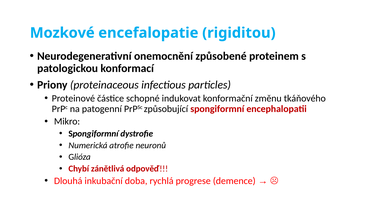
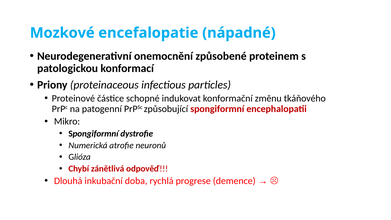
rigiditou: rigiditou -> nápadné
